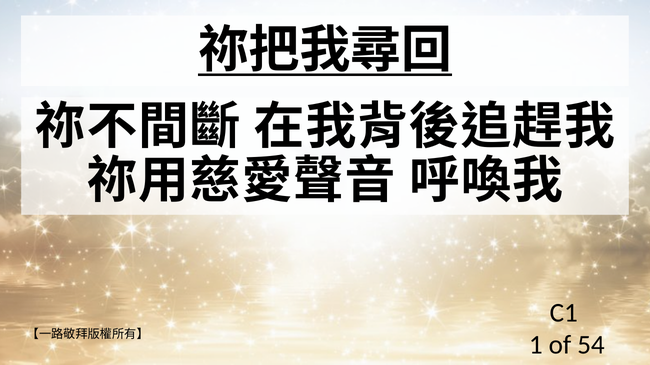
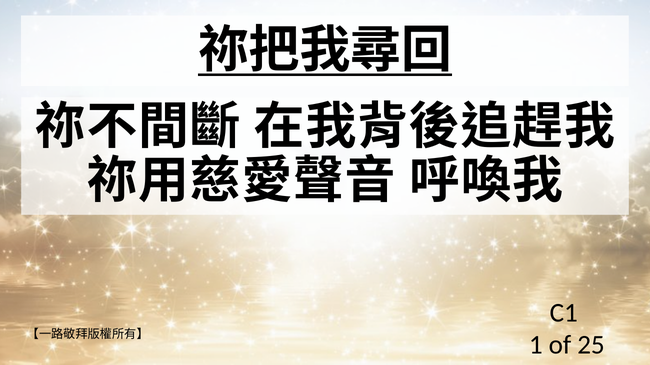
54: 54 -> 25
